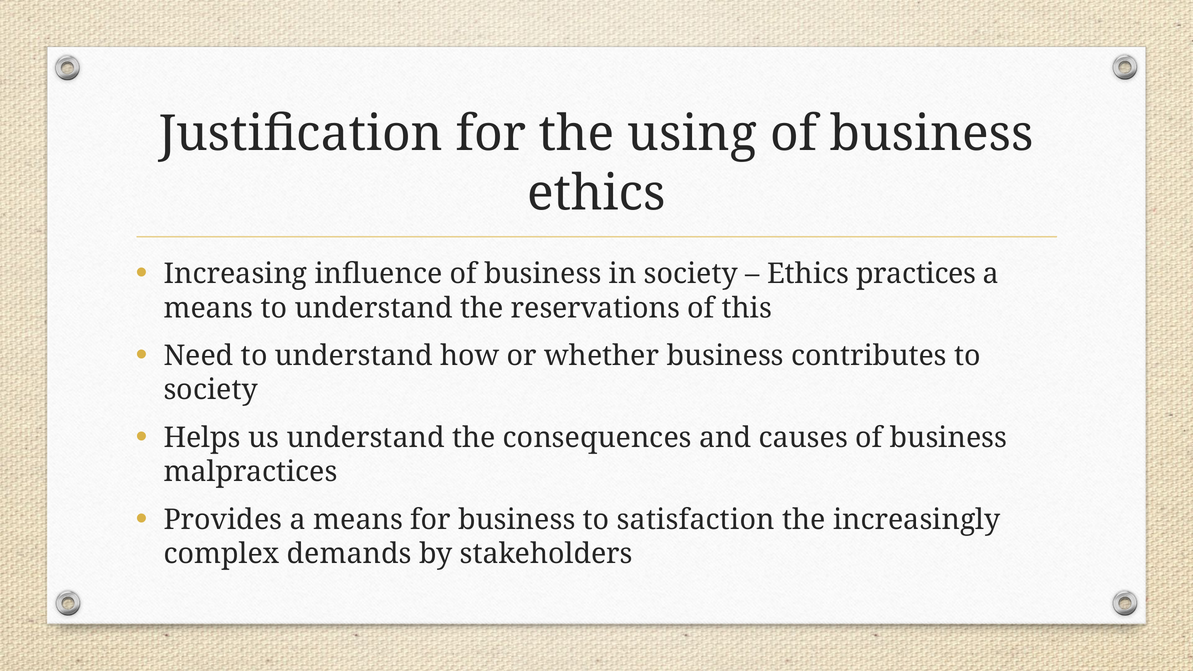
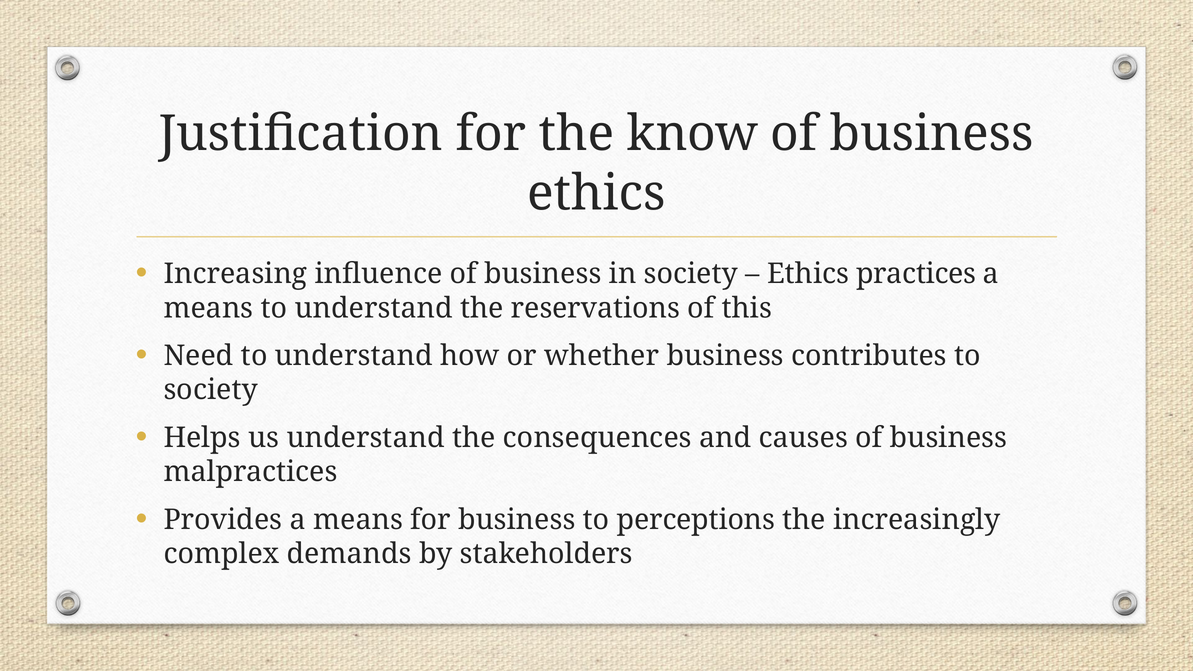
using: using -> know
satisfaction: satisfaction -> perceptions
